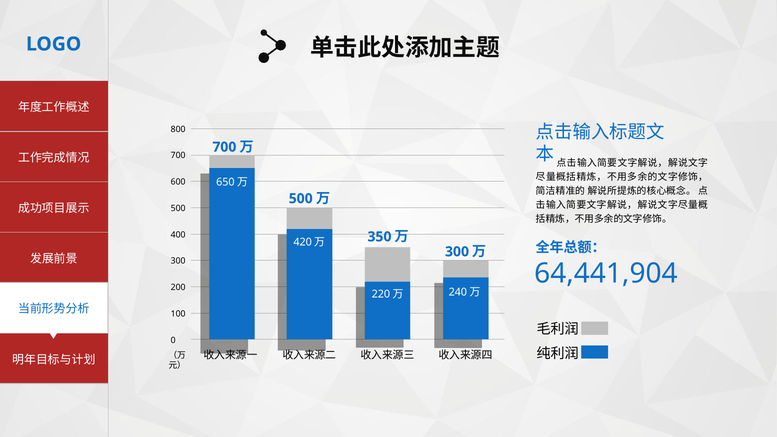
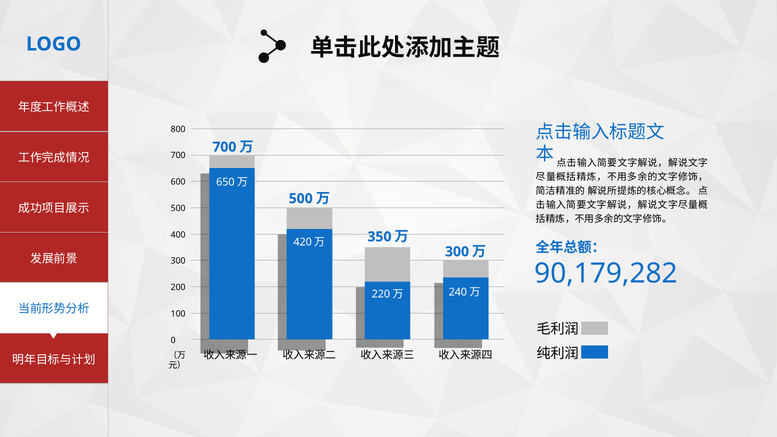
64,441,904: 64,441,904 -> 90,179,282
